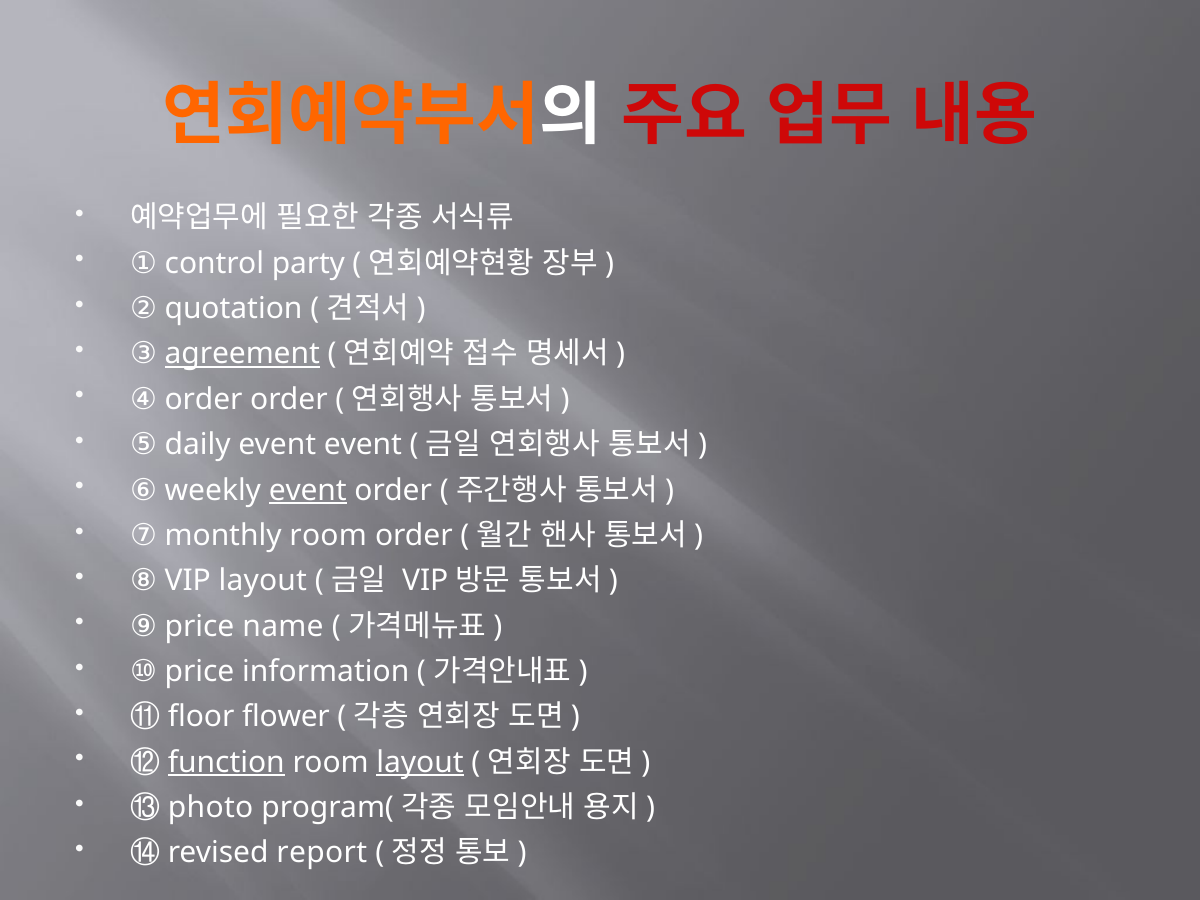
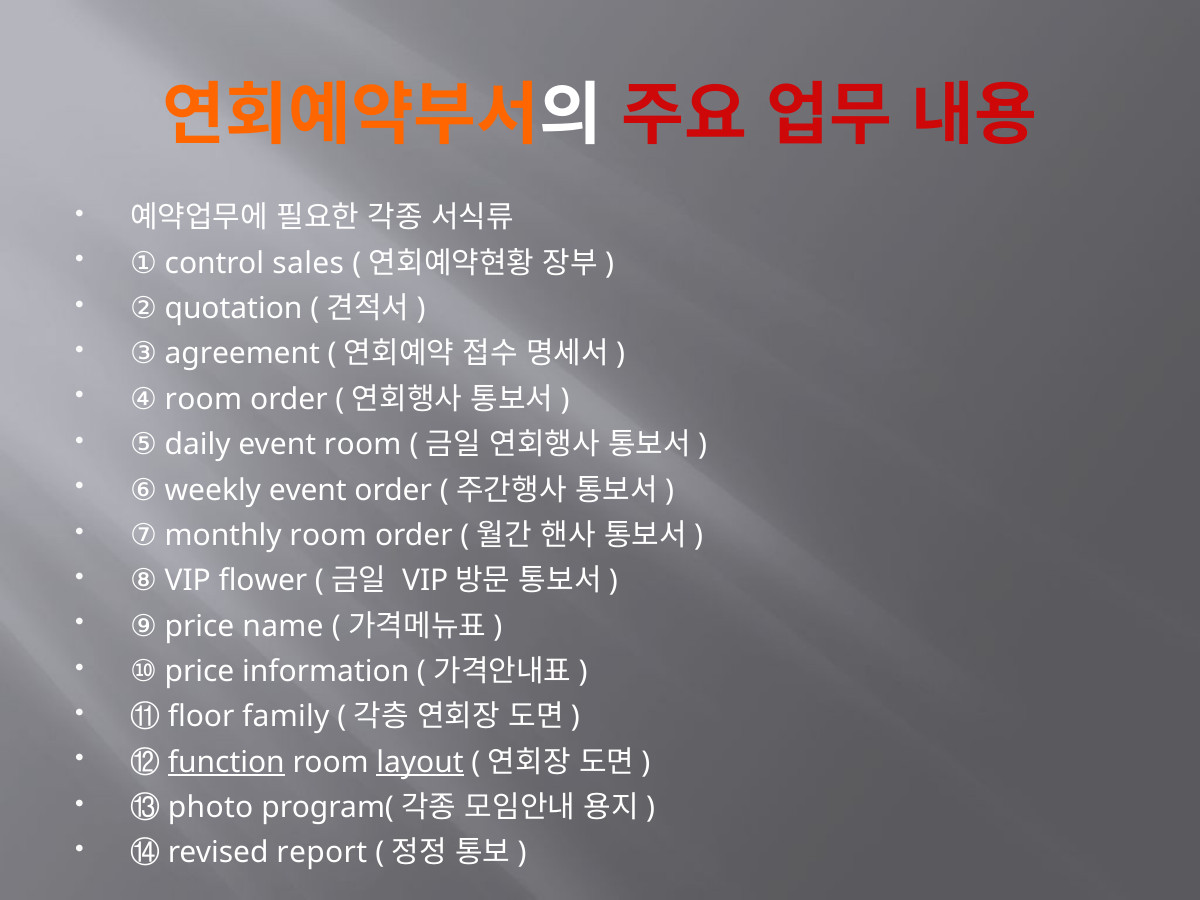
party: party -> sales
agreement underline: present -> none
④ order: order -> room
event event: event -> room
event at (308, 490) underline: present -> none
VIP layout: layout -> flower
flower: flower -> family
